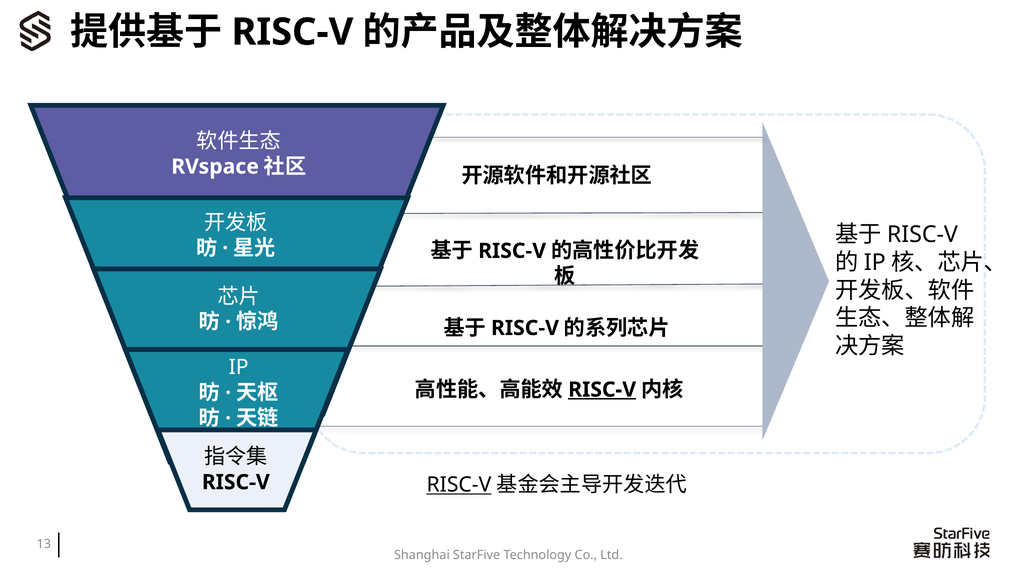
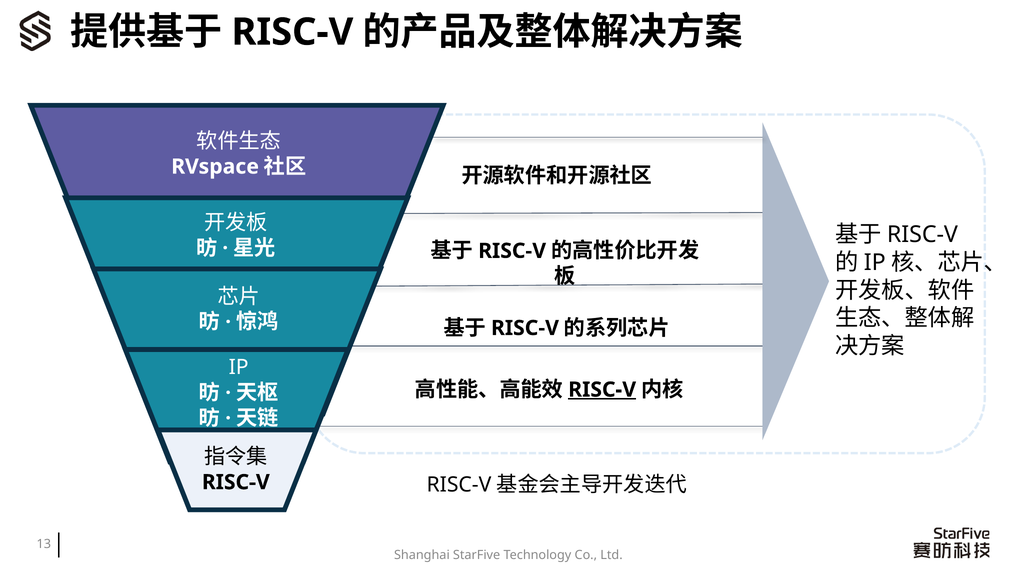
RISC-V at (459, 484) underline: present -> none
